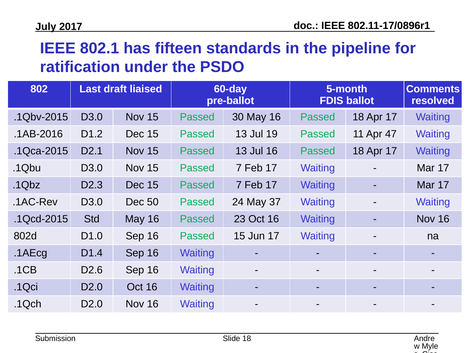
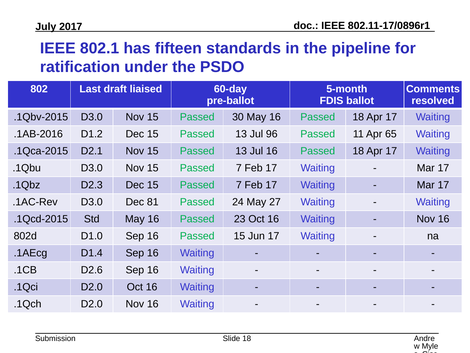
19: 19 -> 96
47: 47 -> 65
50: 50 -> 81
37: 37 -> 27
